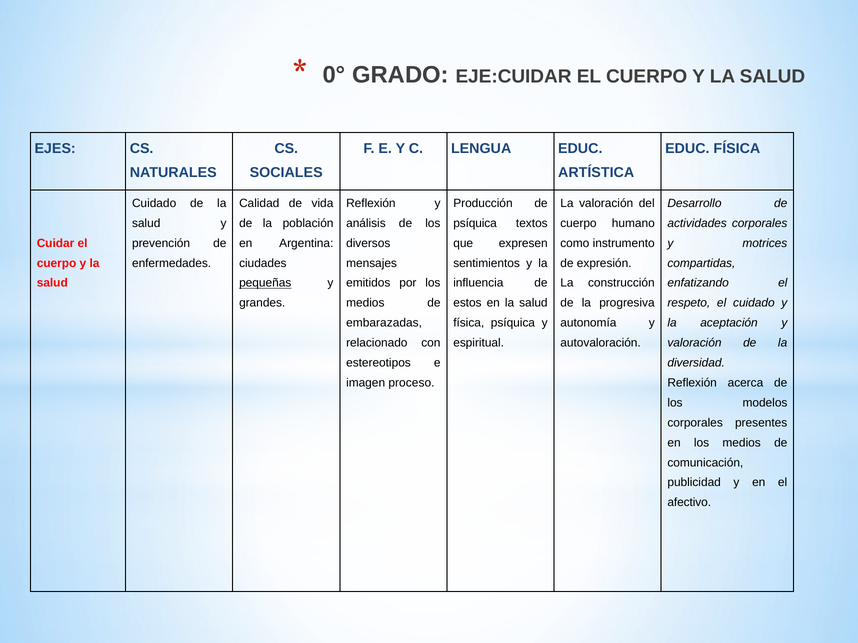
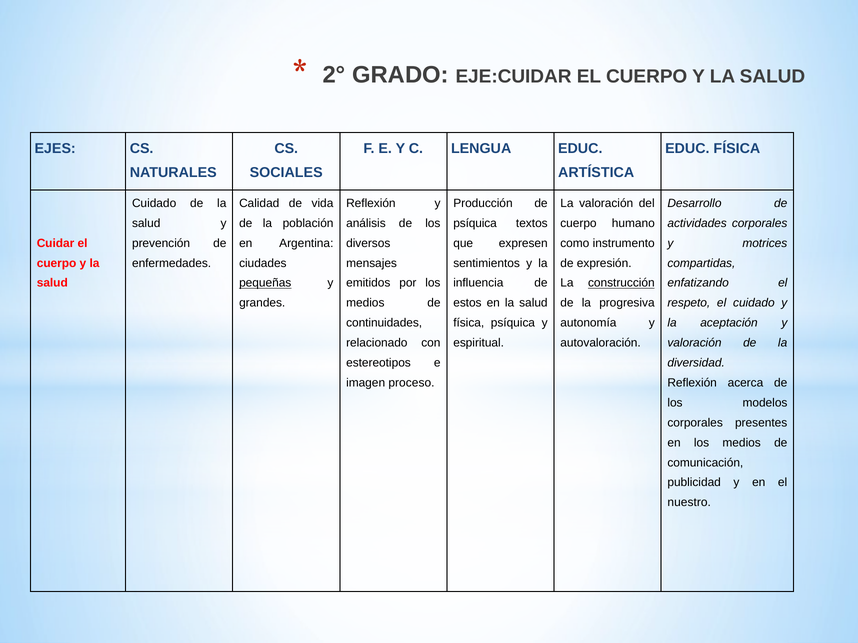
0°: 0° -> 2°
construcción underline: none -> present
embarazadas: embarazadas -> continuidades
afectivo: afectivo -> nuestro
